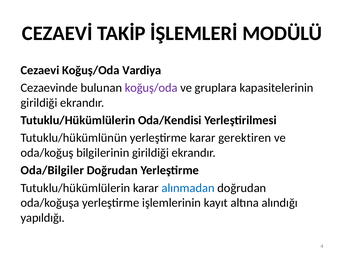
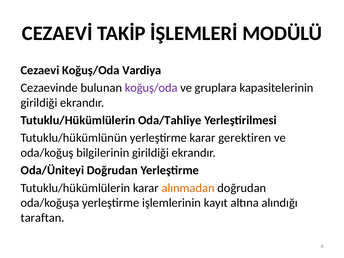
Oda/Kendisi: Oda/Kendisi -> Oda/Tahliye
Oda/Bilgiler: Oda/Bilgiler -> Oda/Üniteyi
alınmadan colour: blue -> orange
yapıldığı: yapıldığı -> taraftan
